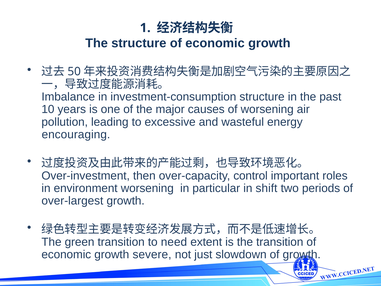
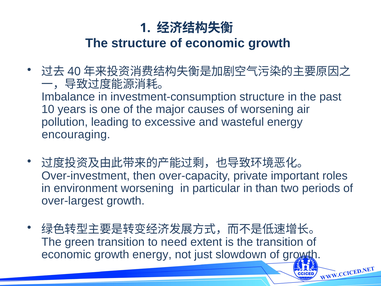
50: 50 -> 40
control: control -> private
shift: shift -> than
growth severe: severe -> energy
